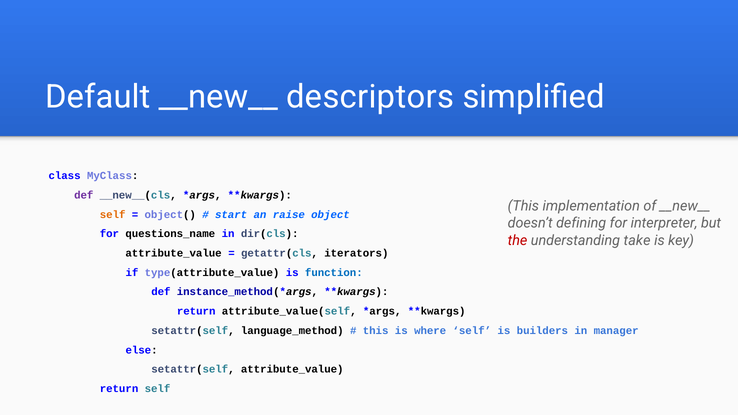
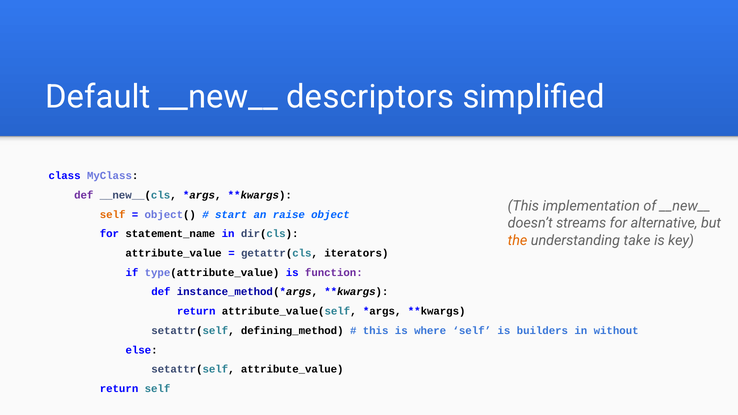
defining: defining -> streams
interpreter: interpreter -> alternative
questions_name: questions_name -> statement_name
the colour: red -> orange
function colour: blue -> purple
language_method: language_method -> defining_method
manager: manager -> without
